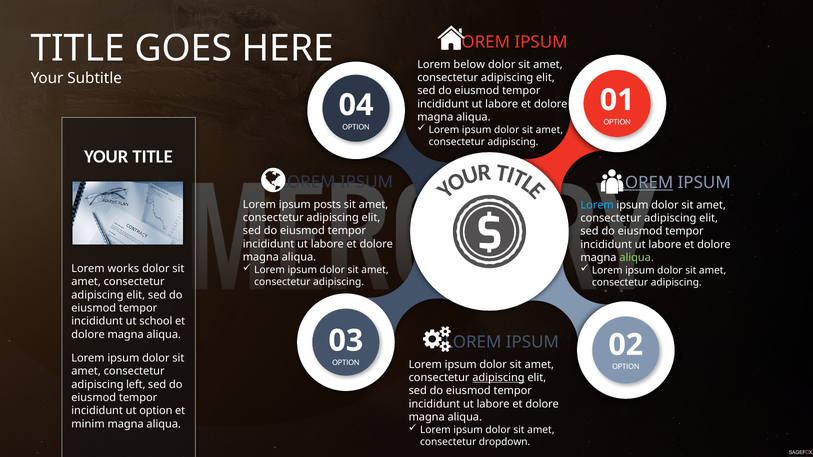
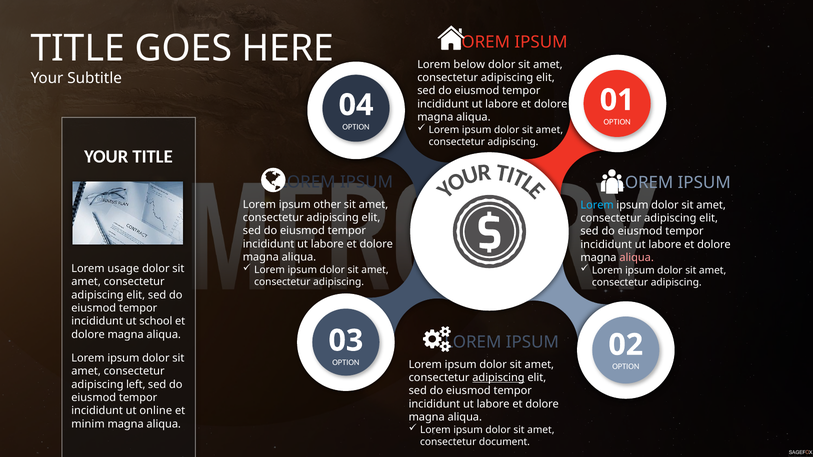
LOREM at (645, 183) underline: present -> none
posts: posts -> other
aliqua at (637, 258) colour: light green -> pink
works: works -> usage
ut option: option -> online
dropdown: dropdown -> document
